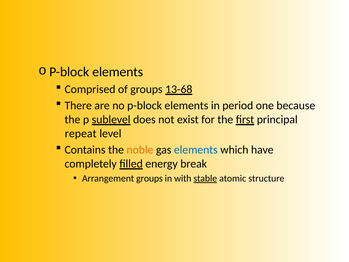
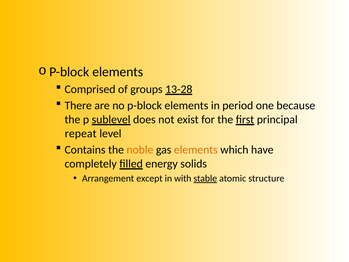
13-68: 13-68 -> 13-28
elements at (196, 150) colour: blue -> orange
break: break -> solids
Arrangement groups: groups -> except
